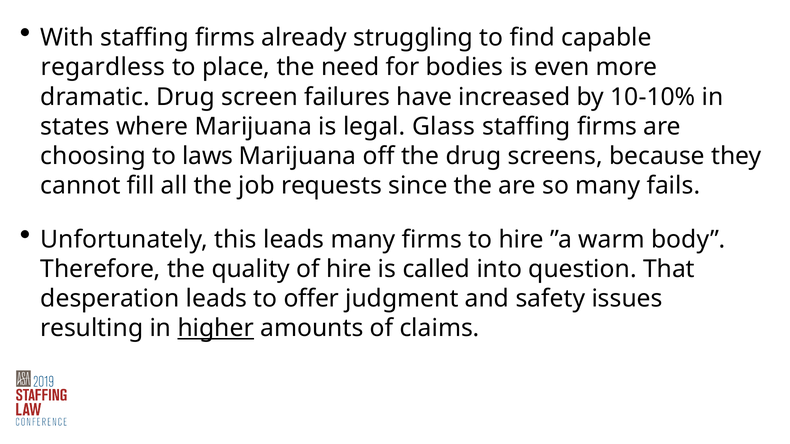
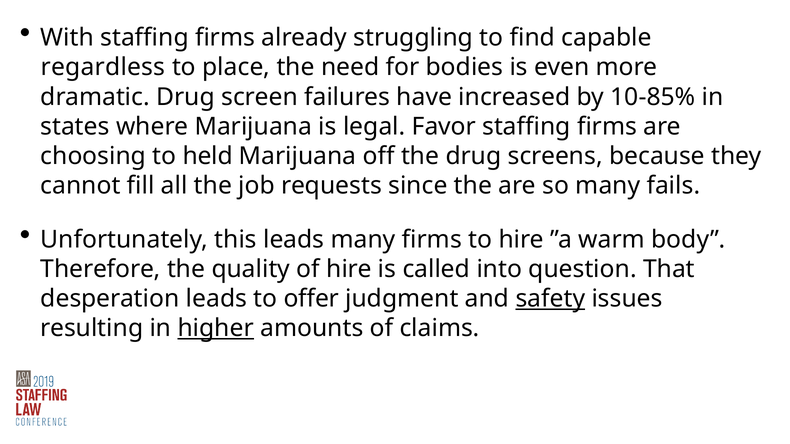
10-10%: 10-10% -> 10-85%
Glass: Glass -> Favor
laws: laws -> held
safety underline: none -> present
